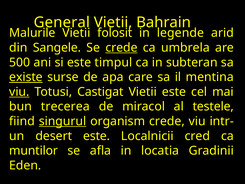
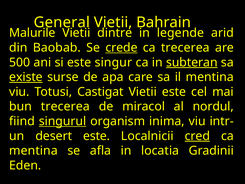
folosit: folosit -> dintre
Sangele: Sangele -> Baobab
ca umbrela: umbrela -> trecerea
timpul: timpul -> singur
subteran underline: none -> present
viu at (19, 92) underline: present -> none
testele: testele -> nordul
organism crede: crede -> inima
cred underline: none -> present
muntilor at (34, 150): muntilor -> mentina
